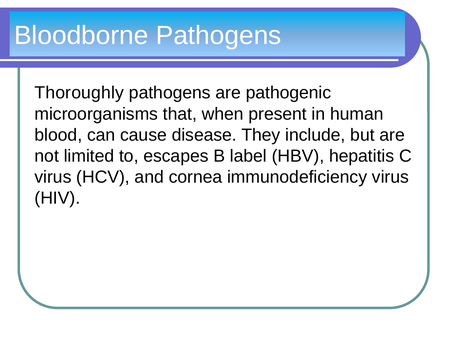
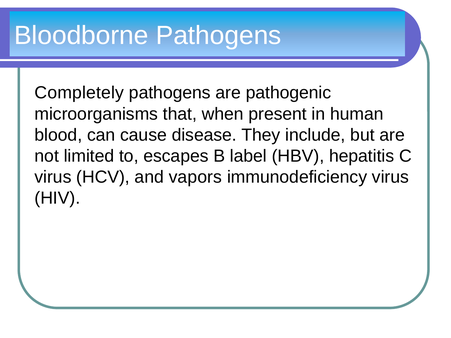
Thoroughly: Thoroughly -> Completely
cornea: cornea -> vapors
